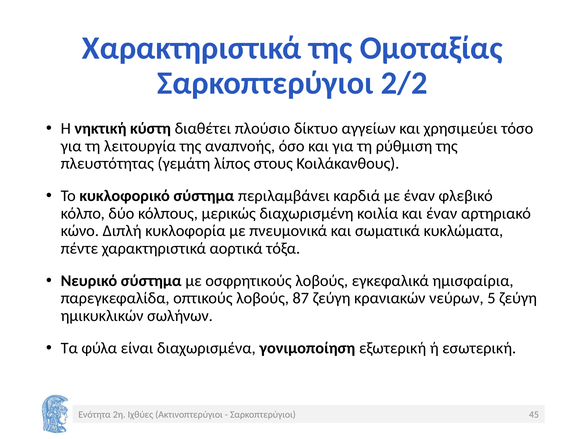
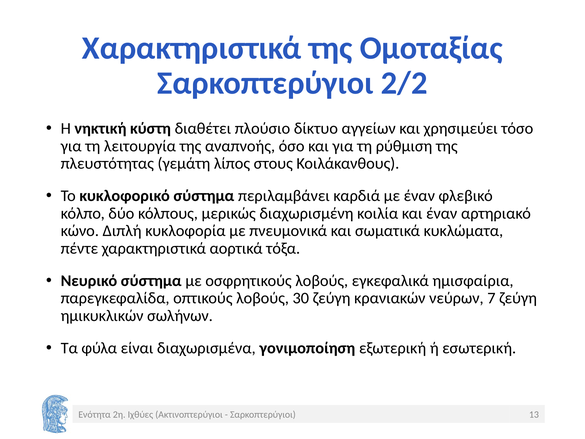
87: 87 -> 30
5: 5 -> 7
45: 45 -> 13
